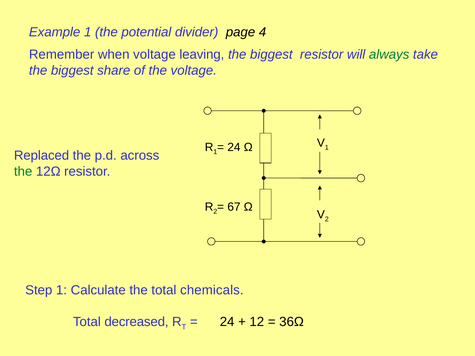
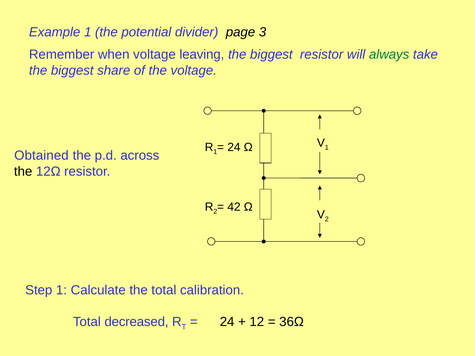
4: 4 -> 3
Replaced: Replaced -> Obtained
the at (23, 171) colour: green -> black
67: 67 -> 42
chemicals: chemicals -> calibration
